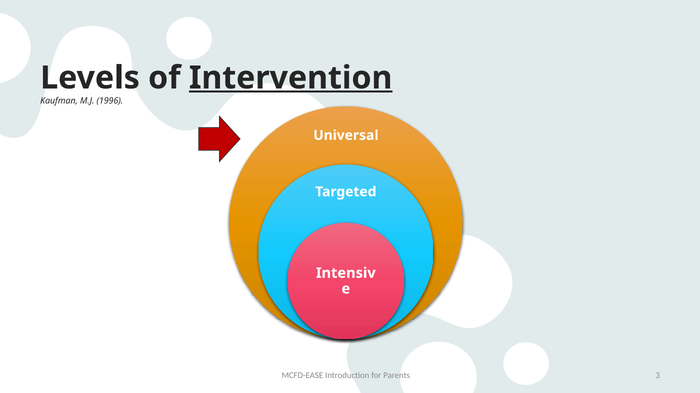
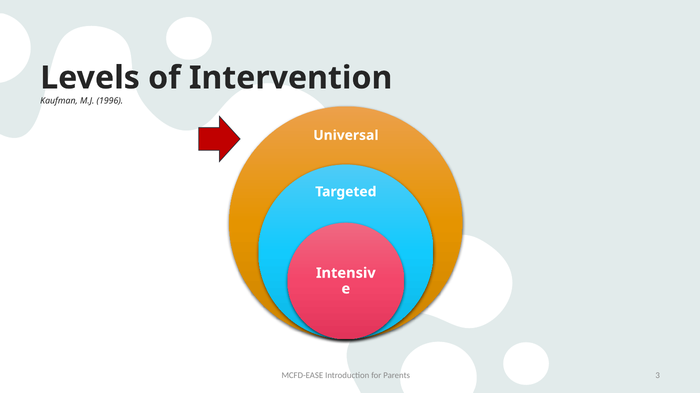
Intervention underline: present -> none
